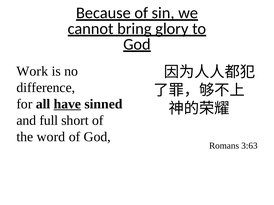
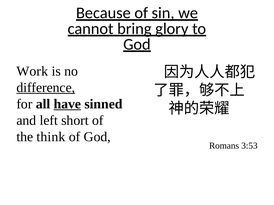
difference underline: none -> present
full: full -> left
word: word -> think
3:63: 3:63 -> 3:53
